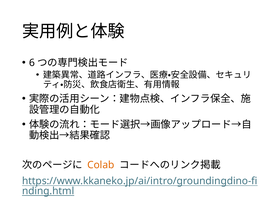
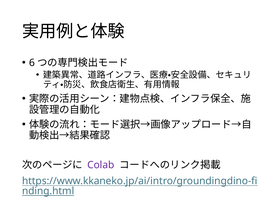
Colab colour: orange -> purple
